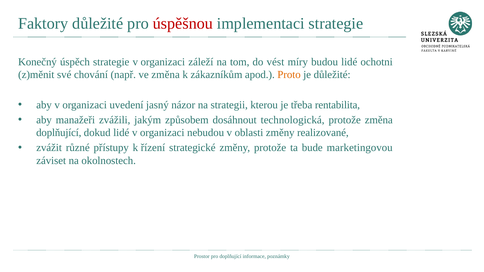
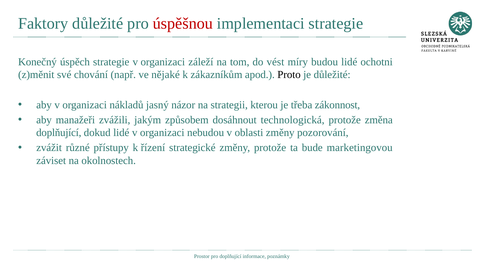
ve změna: změna -> nějaké
Proto colour: orange -> black
uvedení: uvedení -> nákladů
rentabilita: rentabilita -> zákonnost
realizované: realizované -> pozorování
